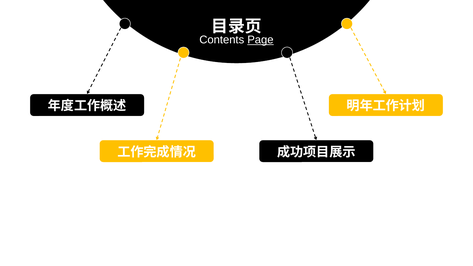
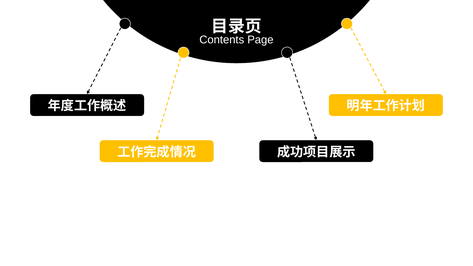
Page underline: present -> none
